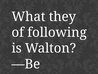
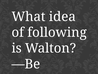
they: they -> idea
